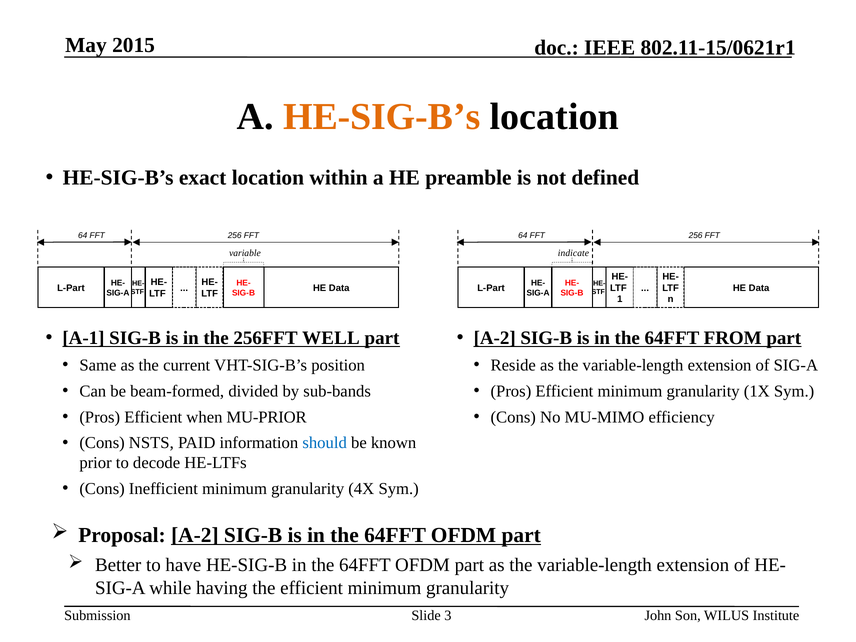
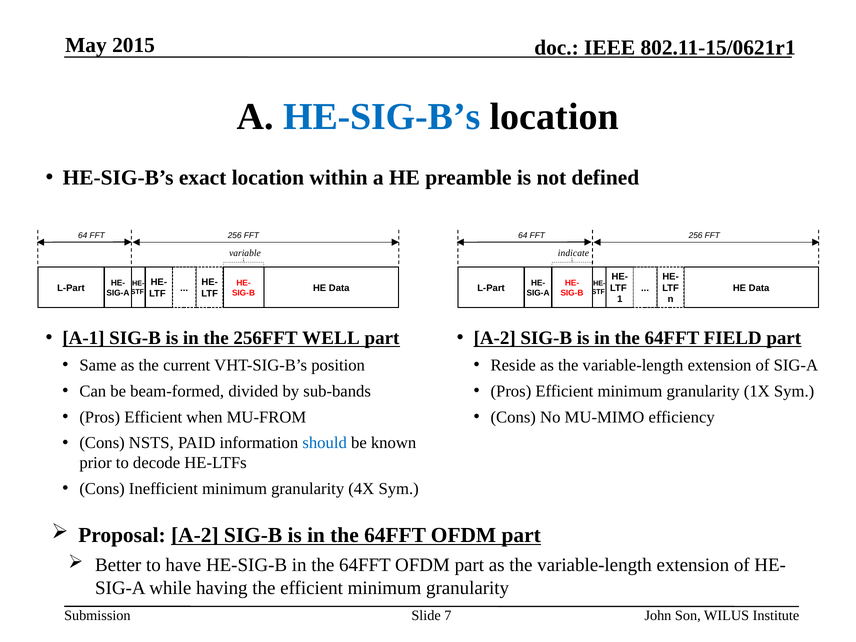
HE-SIG-B’s at (382, 117) colour: orange -> blue
FROM: FROM -> FIELD
MU-PRIOR: MU-PRIOR -> MU-FROM
3: 3 -> 7
